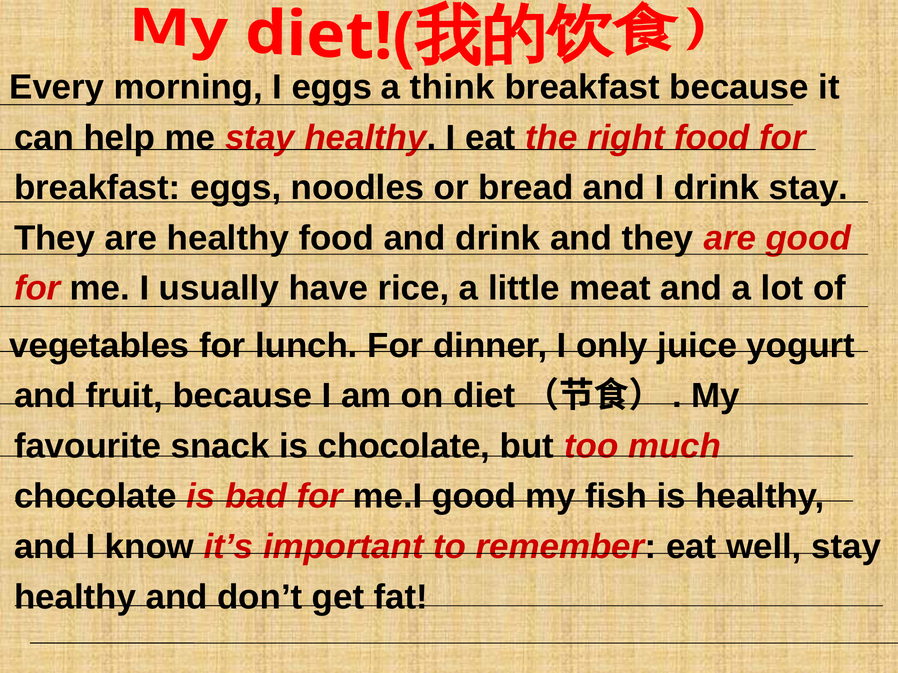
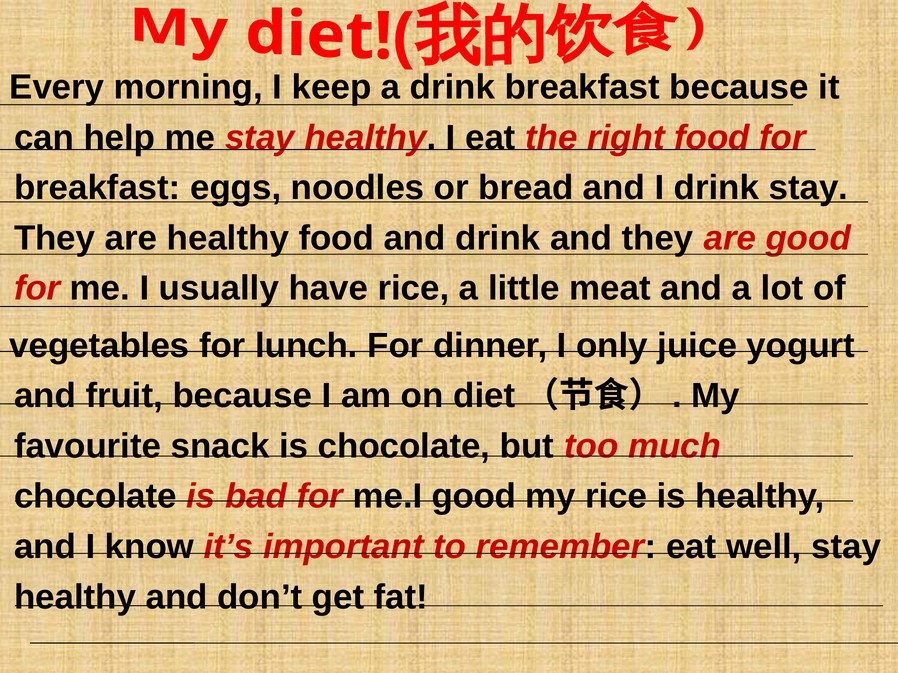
I eggs: eggs -> keep
a think: think -> drink
my fish: fish -> rice
